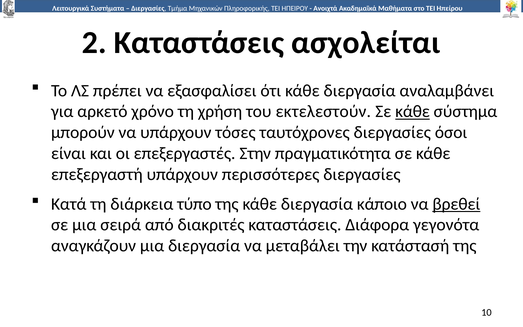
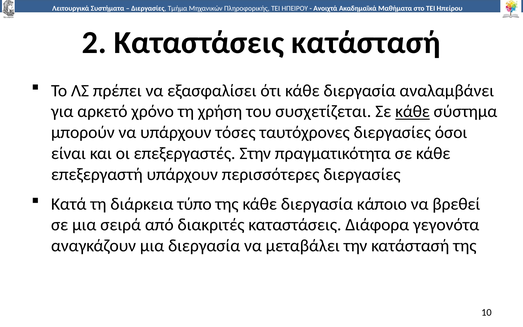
Καταστάσεις ασχολείται: ασχολείται -> κατάστασή
εκτελεστούν: εκτελεστούν -> συσχετίζεται
βρεθεί underline: present -> none
